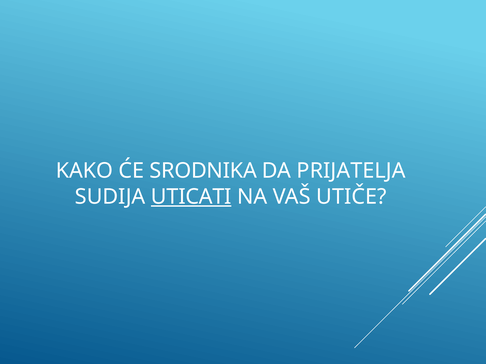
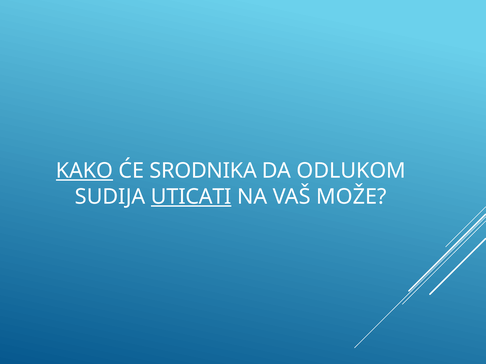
KAKO underline: none -> present
PRIJATELJA: PRIJATELJA -> ODLUKOM
UTIČE: UTIČE -> MOŽE
